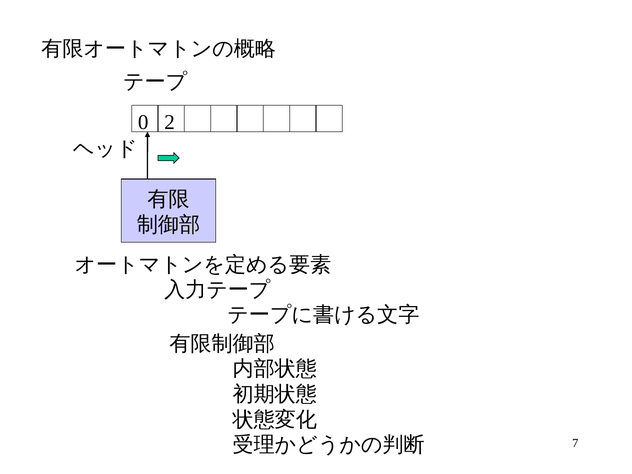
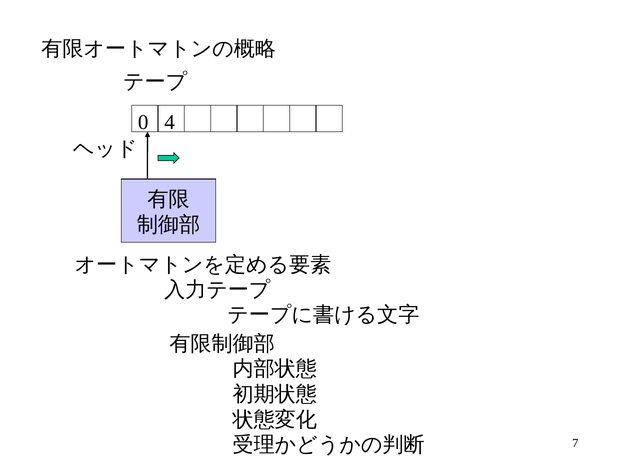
2: 2 -> 4
